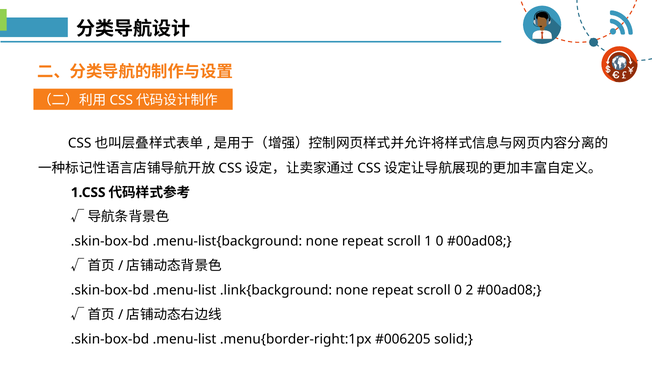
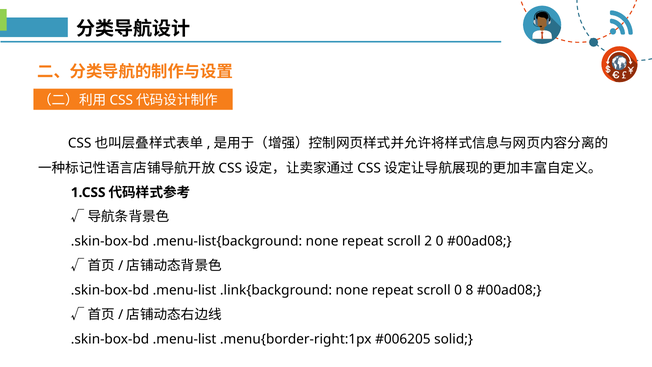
1: 1 -> 2
2: 2 -> 8
